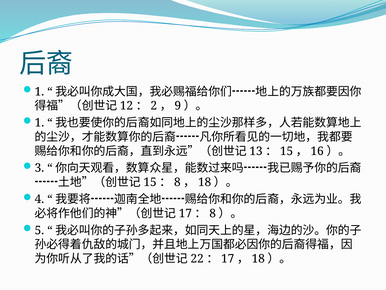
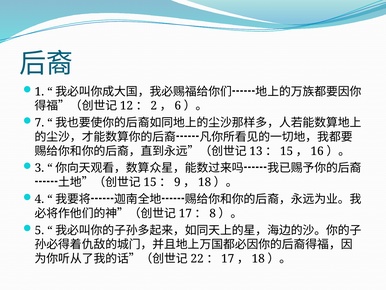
9: 9 -> 6
1 at (39, 123): 1 -> 7
8 at (177, 182): 8 -> 9
